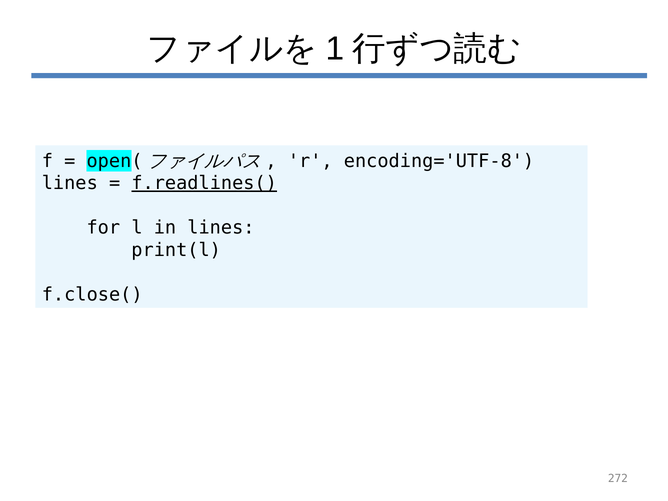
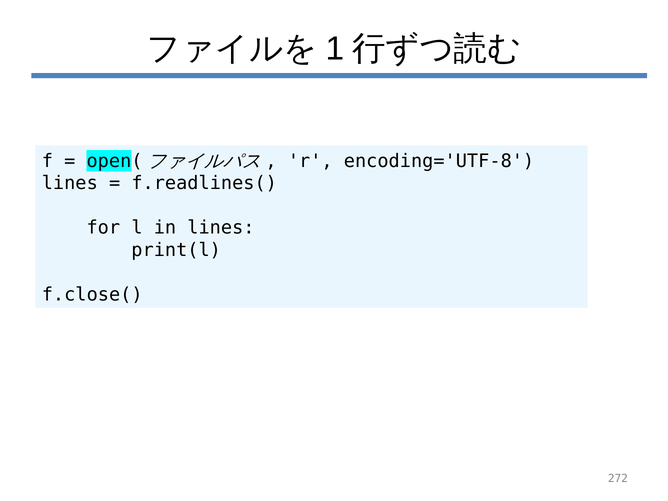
f.readlines( underline: present -> none
